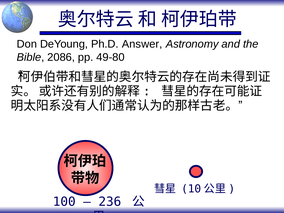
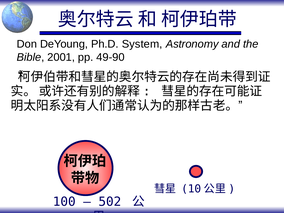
Answer: Answer -> System
2086: 2086 -> 2001
49-80: 49-80 -> 49-90
236: 236 -> 502
